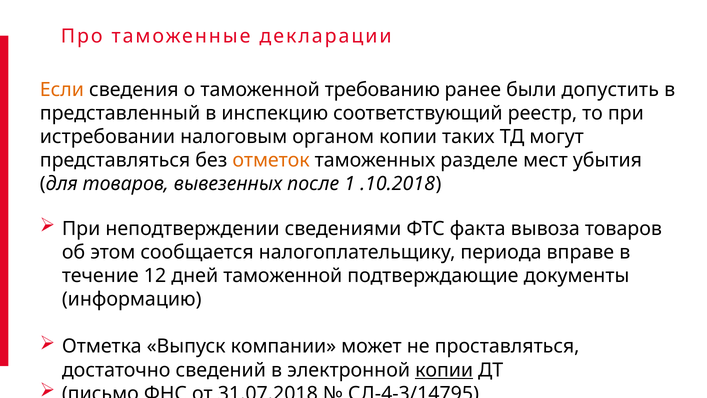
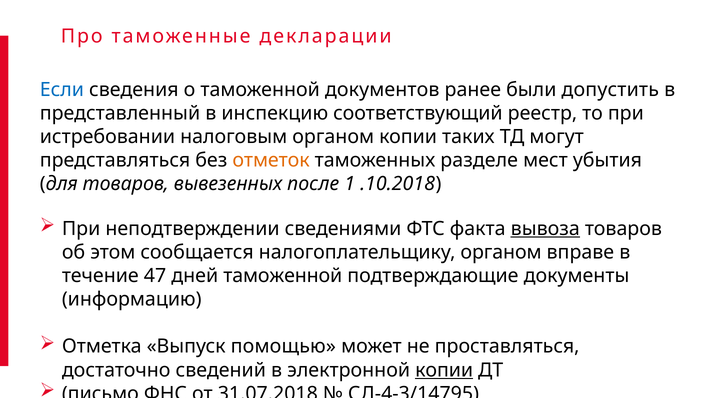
Если colour: orange -> blue
требованию: требованию -> документов
вывоза underline: none -> present
налогоплательщику периода: периода -> органом
12: 12 -> 47
компании: компании -> помощью
